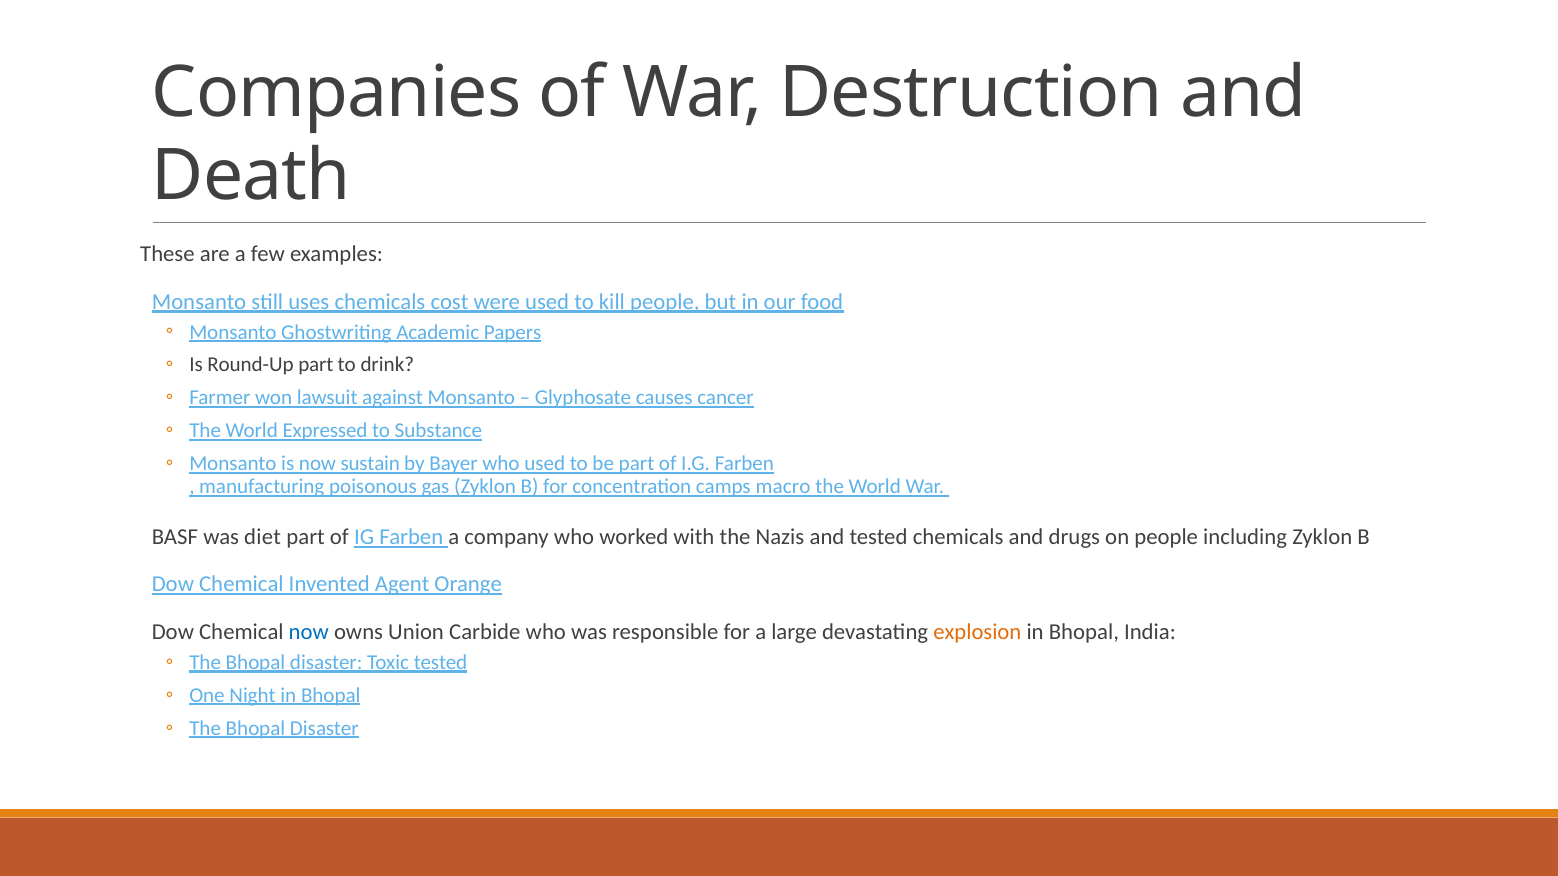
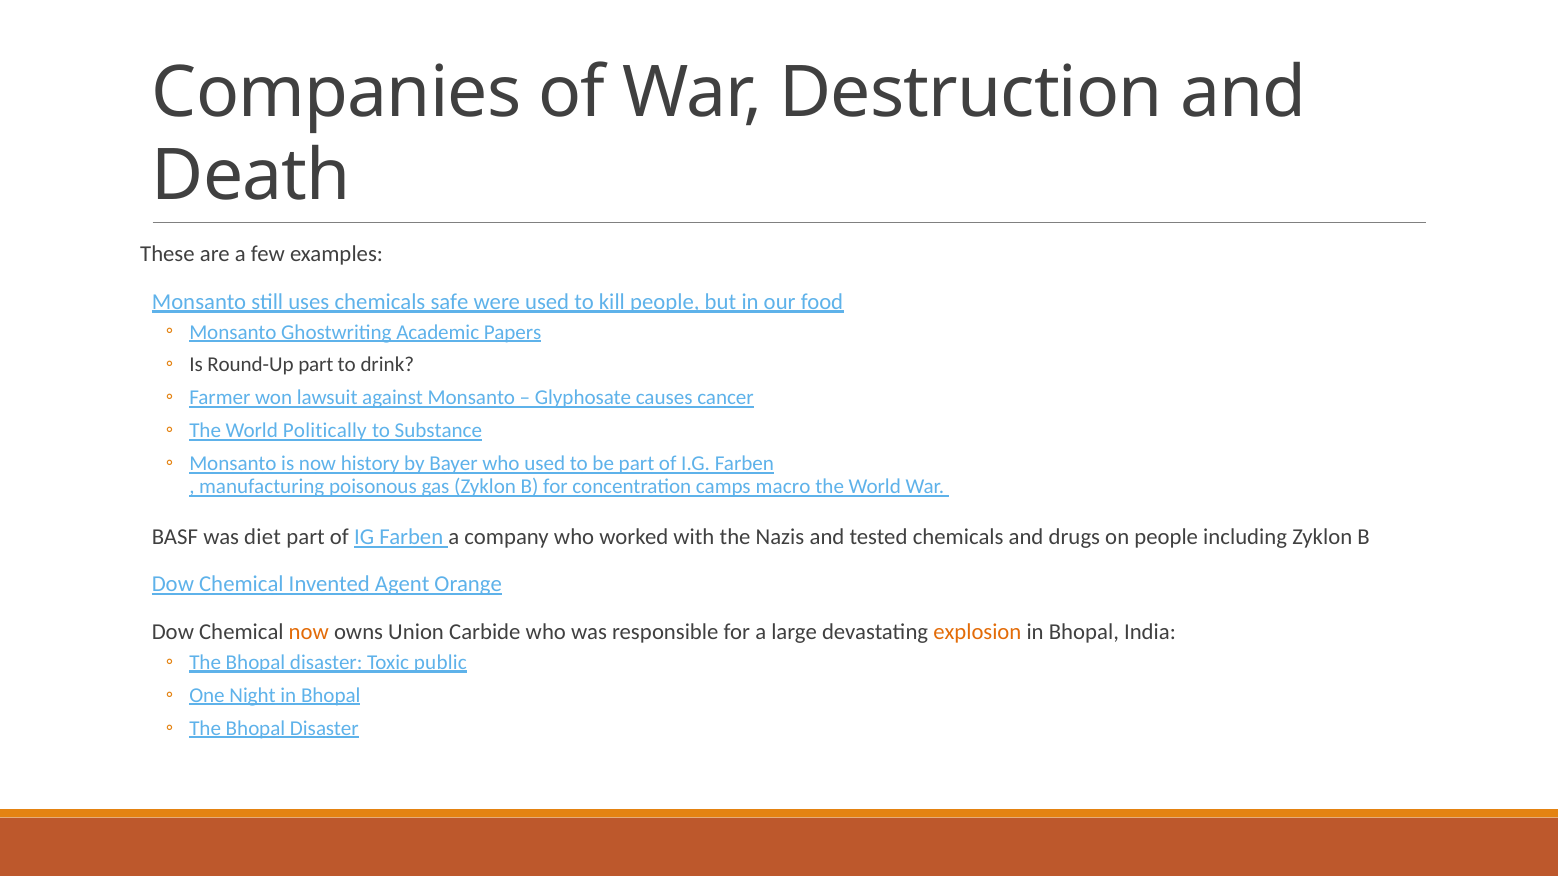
cost: cost -> safe
Expressed: Expressed -> Politically
sustain: sustain -> history
now at (309, 632) colour: blue -> orange
Toxic tested: tested -> public
